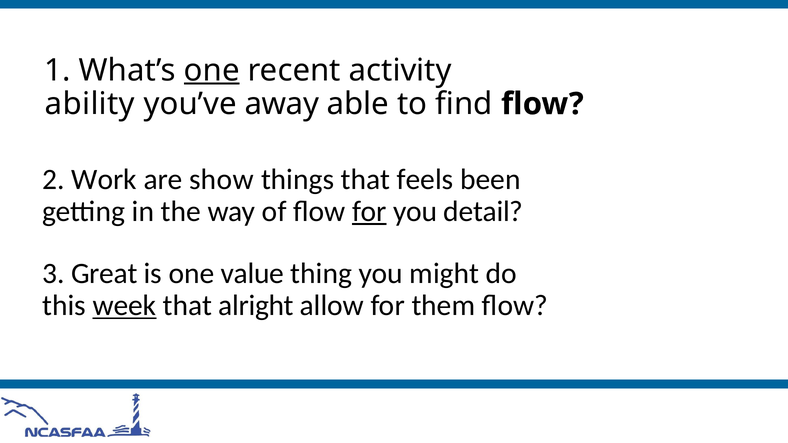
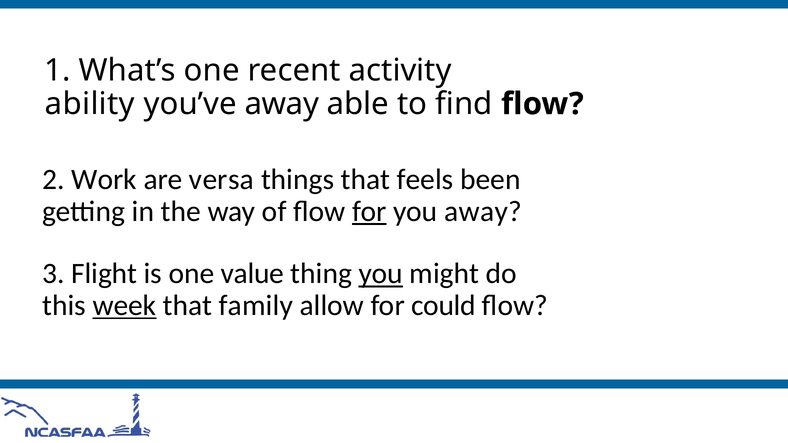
one at (212, 70) underline: present -> none
show: show -> versa
you detail: detail -> away
Great: Great -> Flight
you at (381, 274) underline: none -> present
alright: alright -> family
them: them -> could
